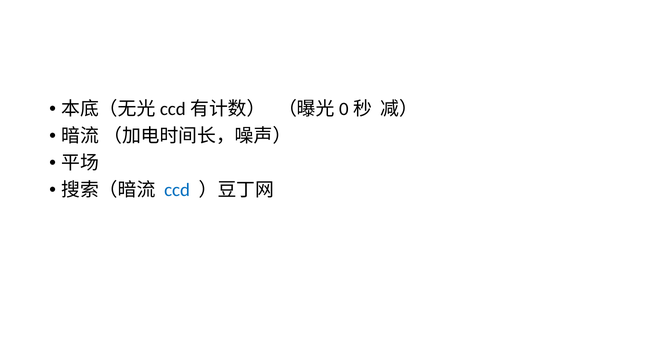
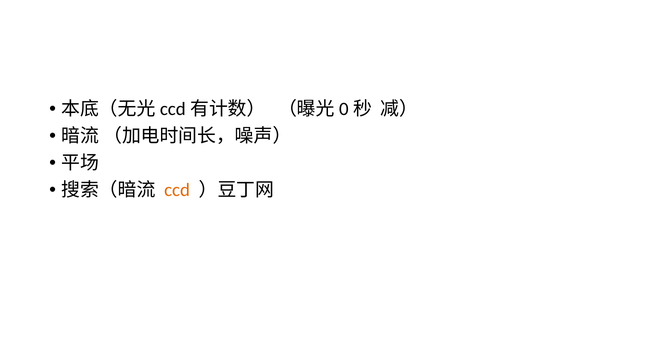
ccd colour: blue -> orange
